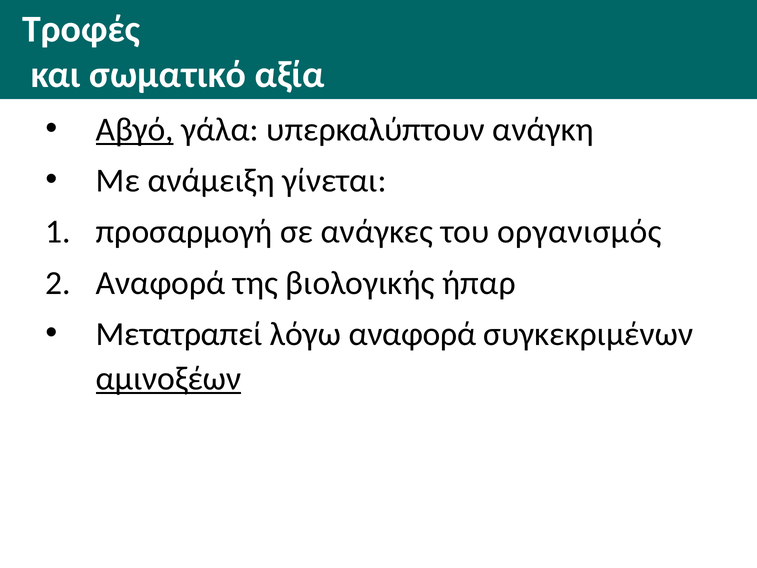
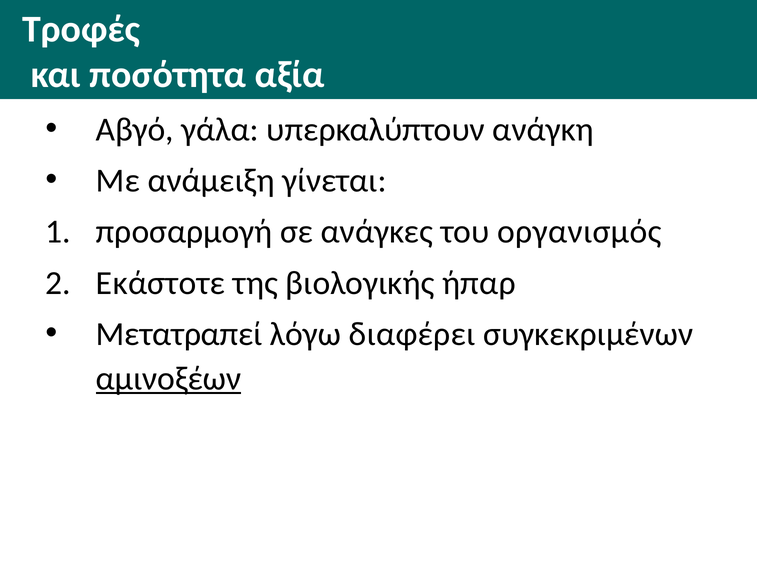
σωματικό: σωματικό -> ποσότητα
Αβγό underline: present -> none
Αναφορά at (161, 283): Αναφορά -> Εκάστοτε
λόγω αναφορά: αναφορά -> διαφέρει
